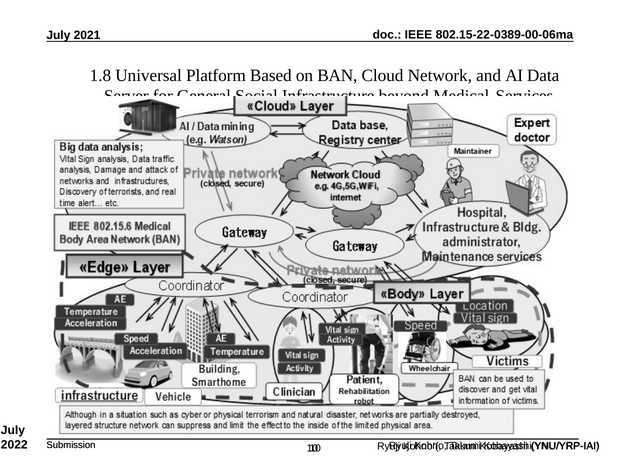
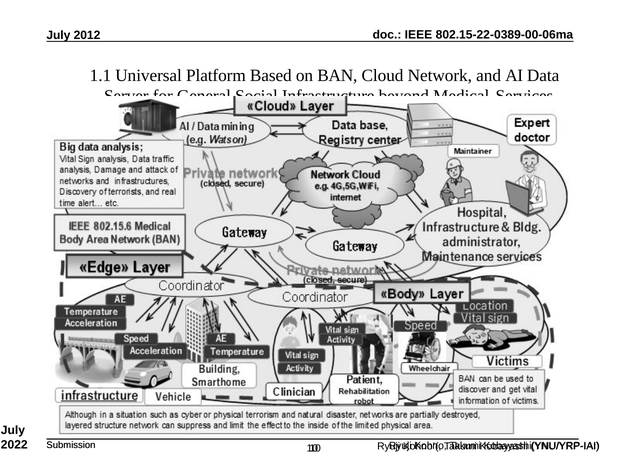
2021: 2021 -> 2012
1.8: 1.8 -> 1.1
